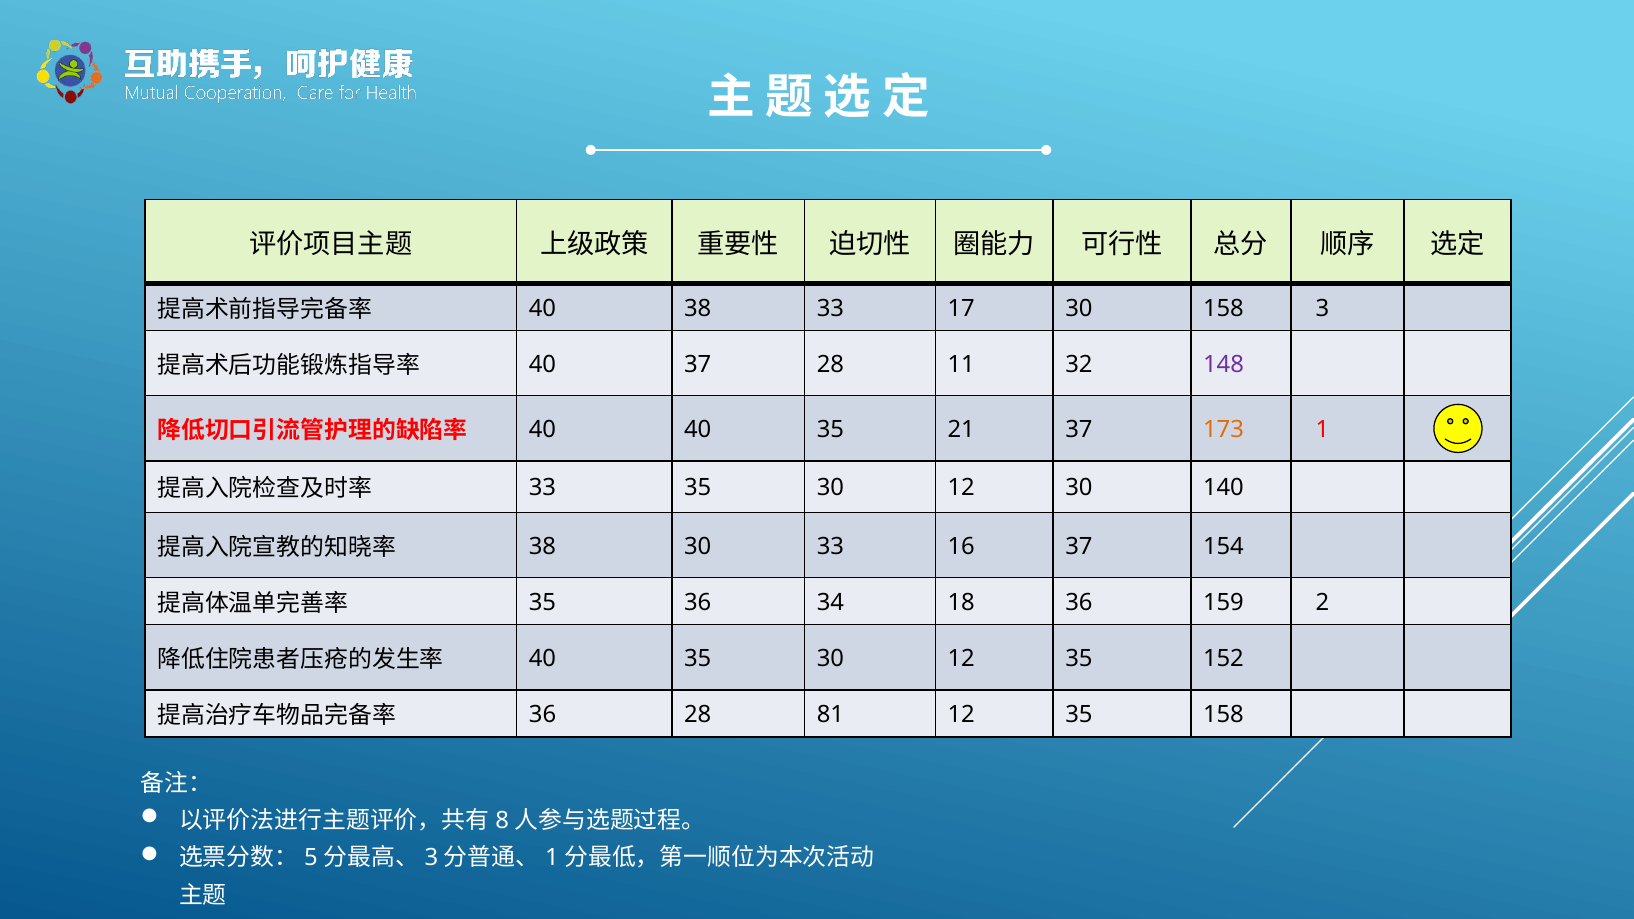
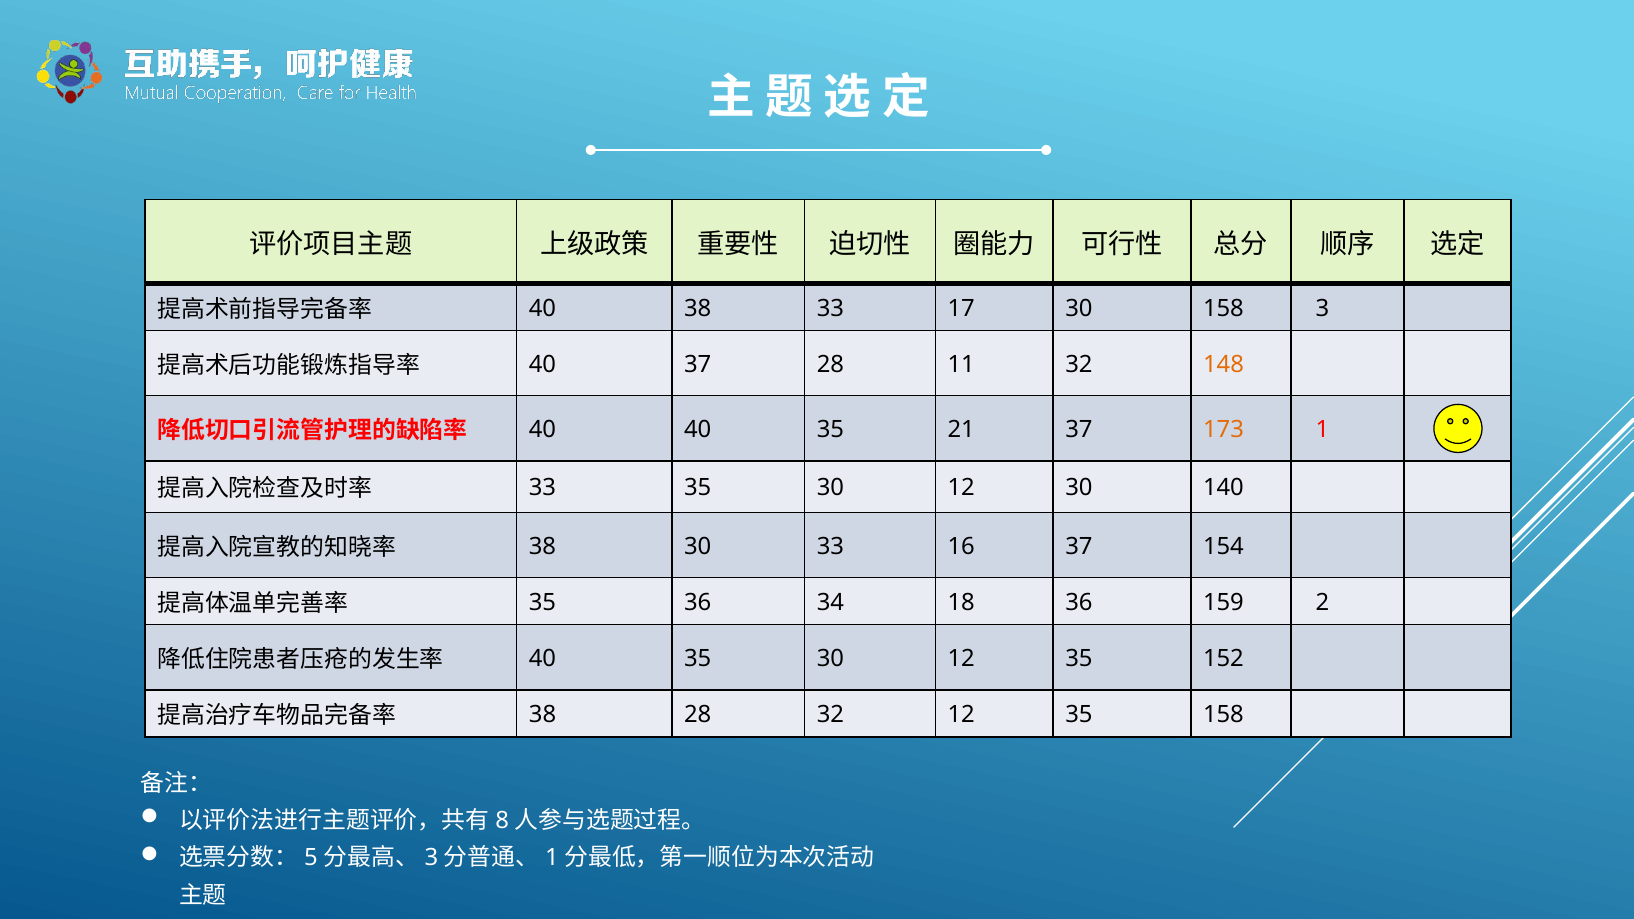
148 colour: purple -> orange
36 at (543, 715): 36 -> 38
28 81: 81 -> 32
